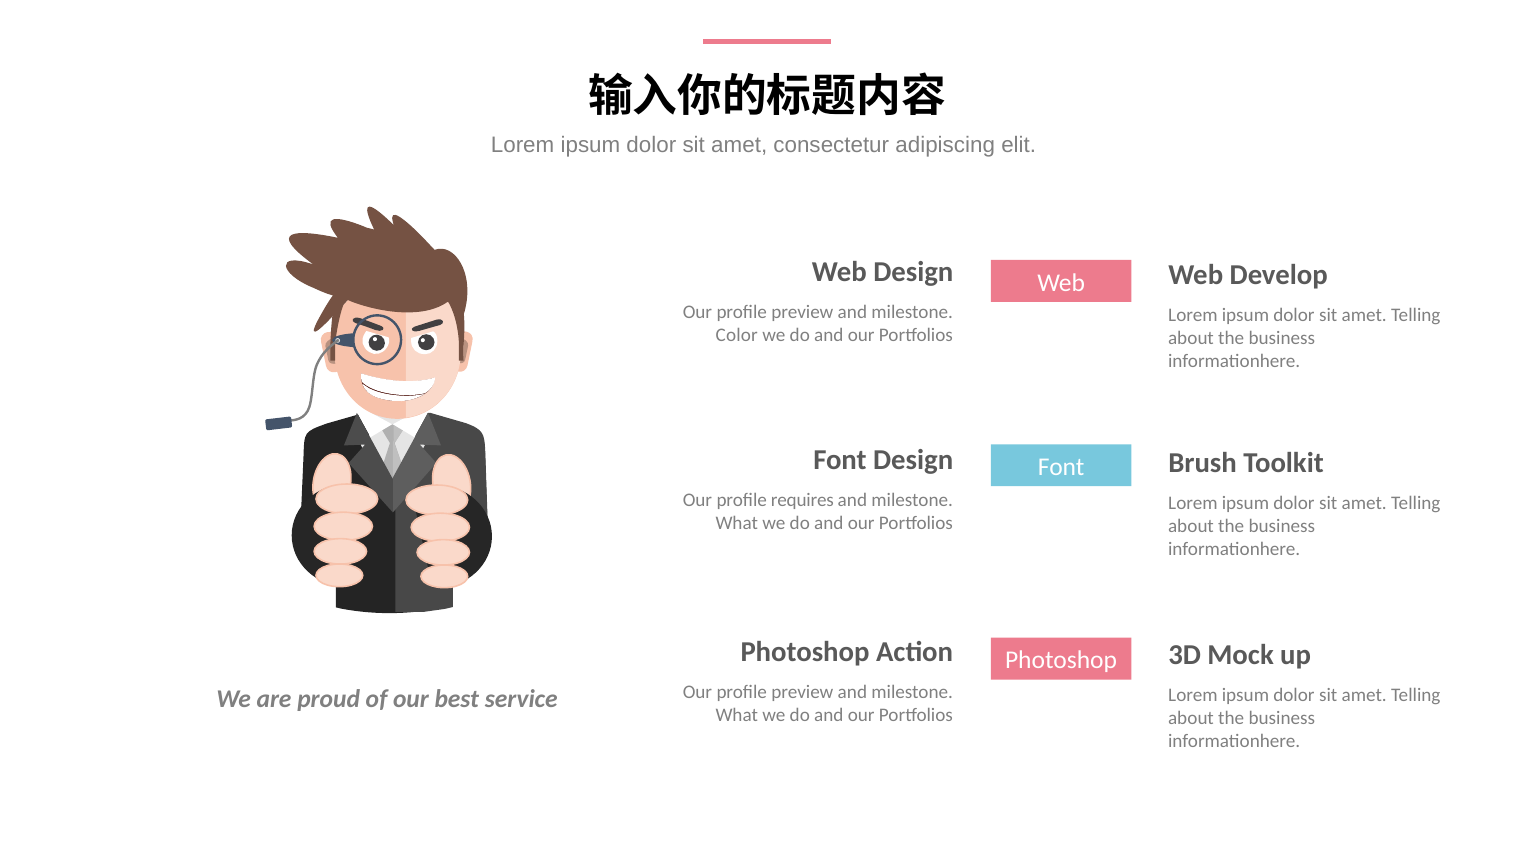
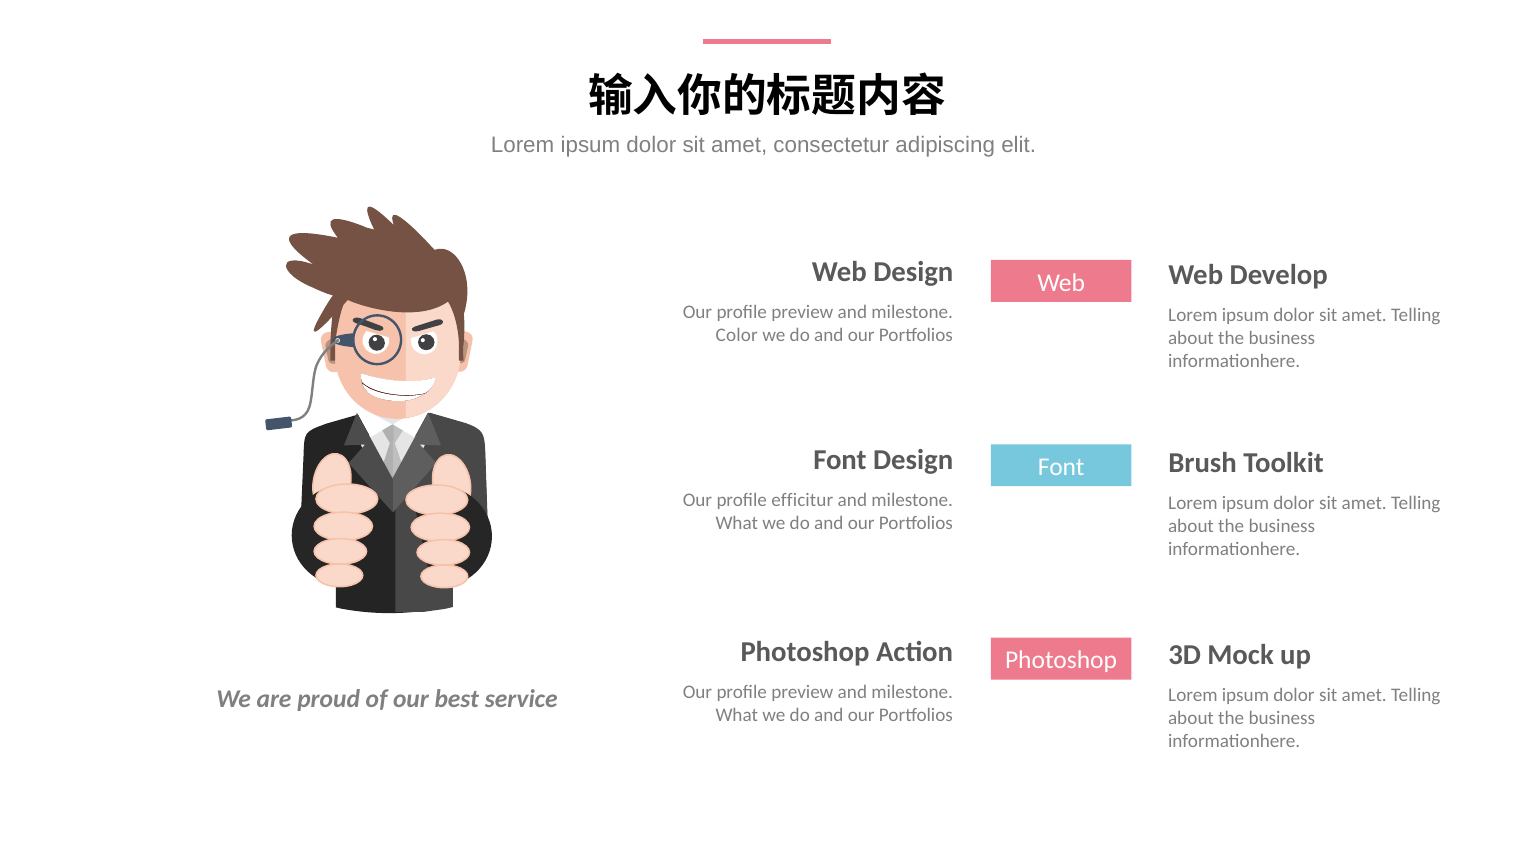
requires: requires -> efficitur
